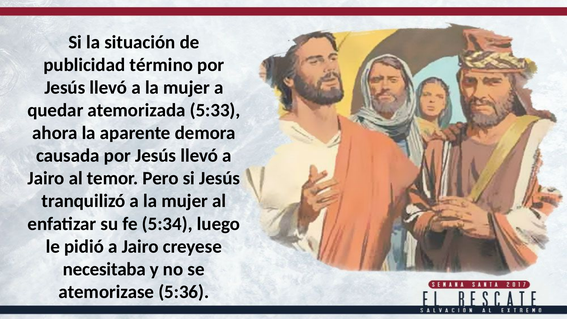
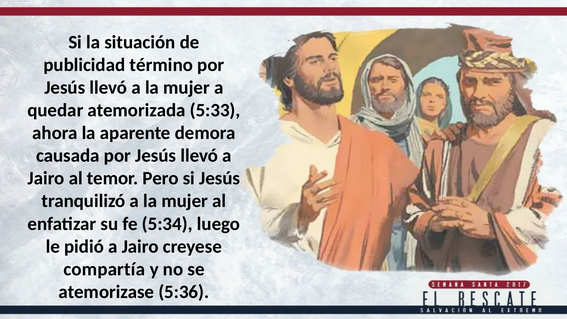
necesitaba: necesitaba -> compartía
